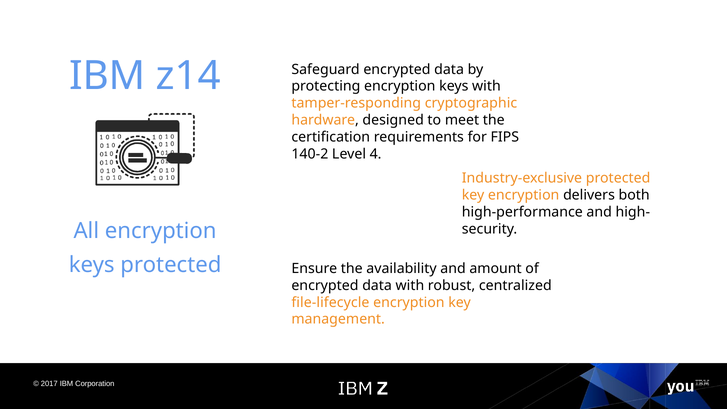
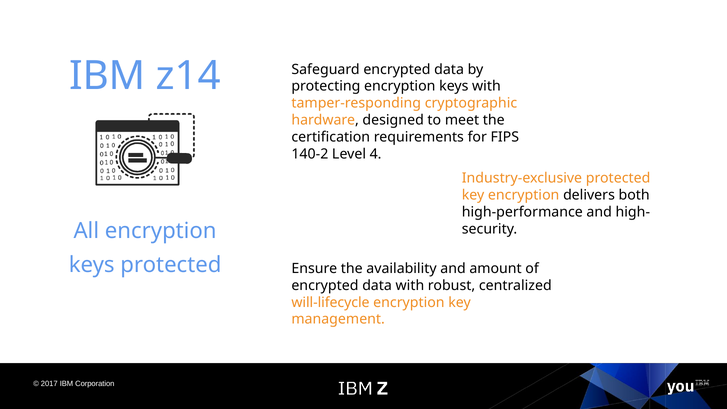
file-lifecycle: file-lifecycle -> will-lifecycle
